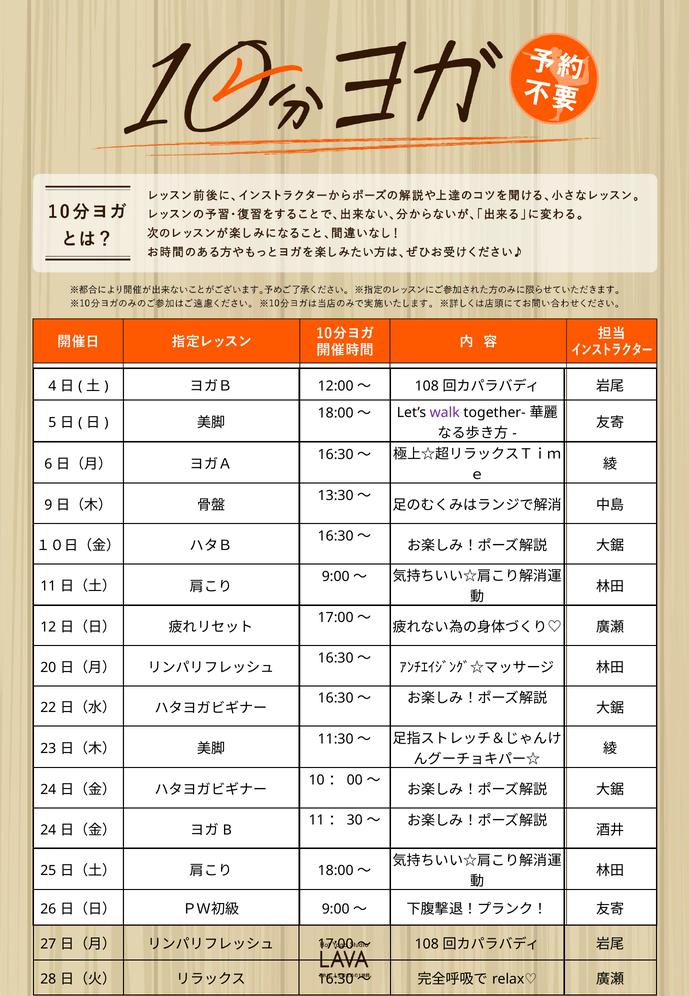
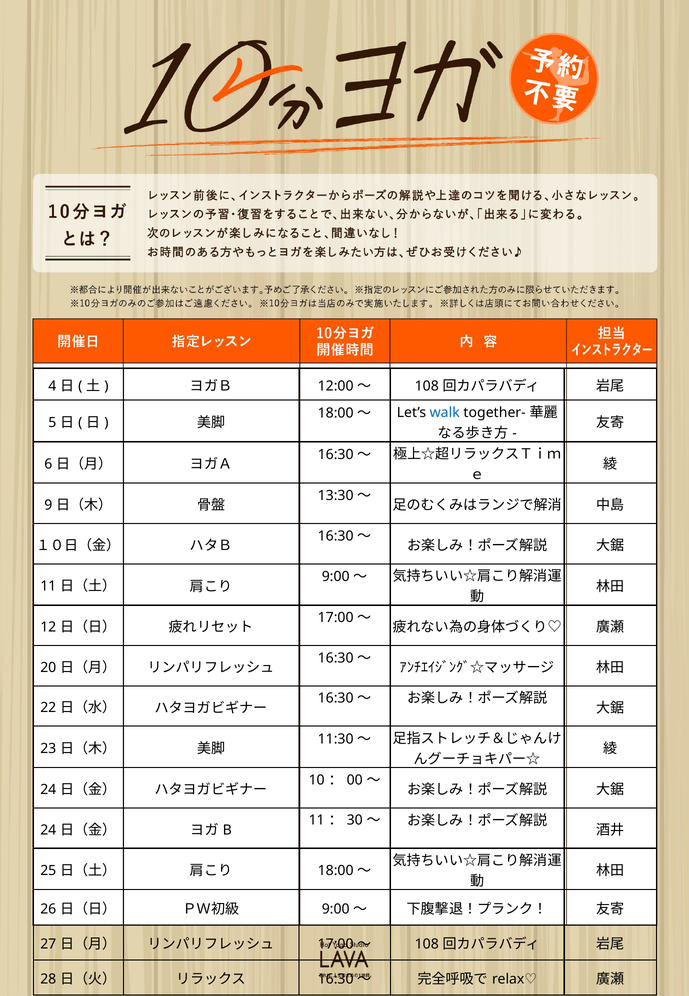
walk colour: purple -> blue
